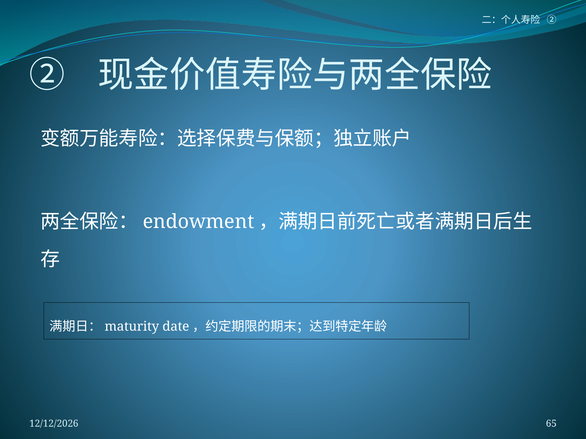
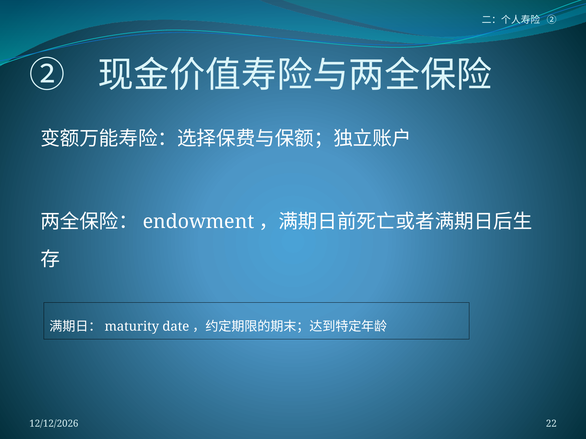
65: 65 -> 22
